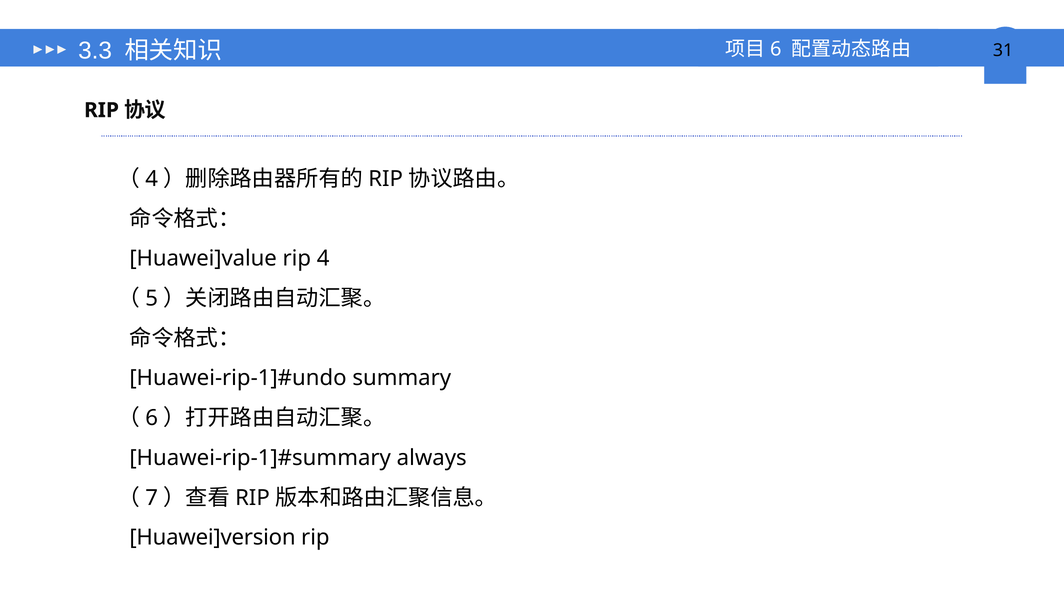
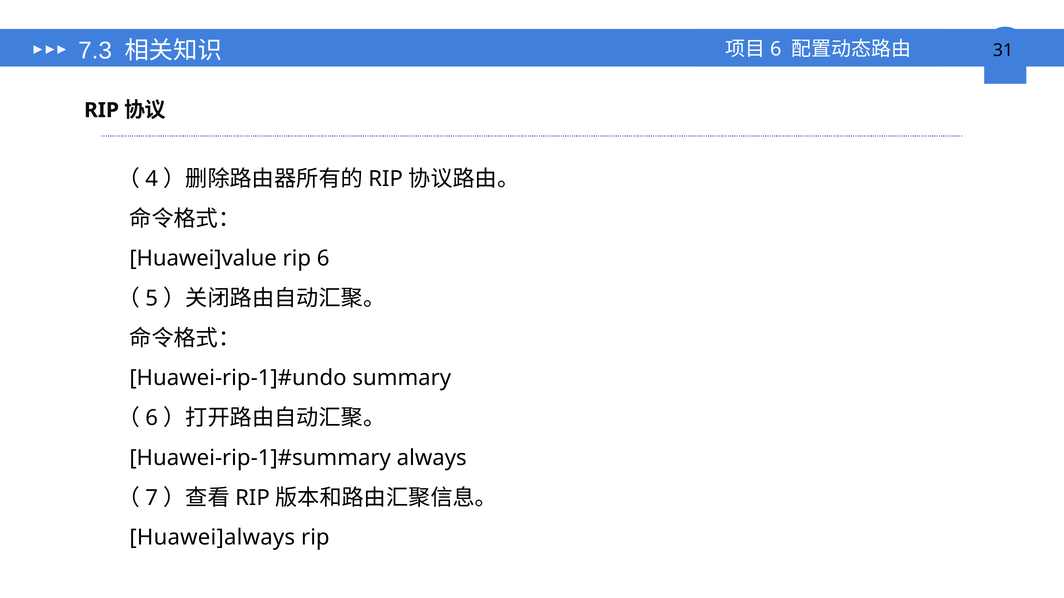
3.3: 3.3 -> 7.3
rip 4: 4 -> 6
Huawei]version: Huawei]version -> Huawei]always
